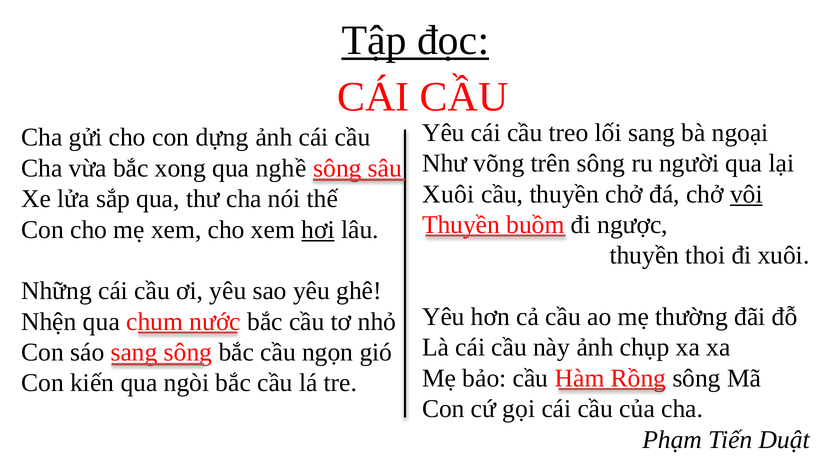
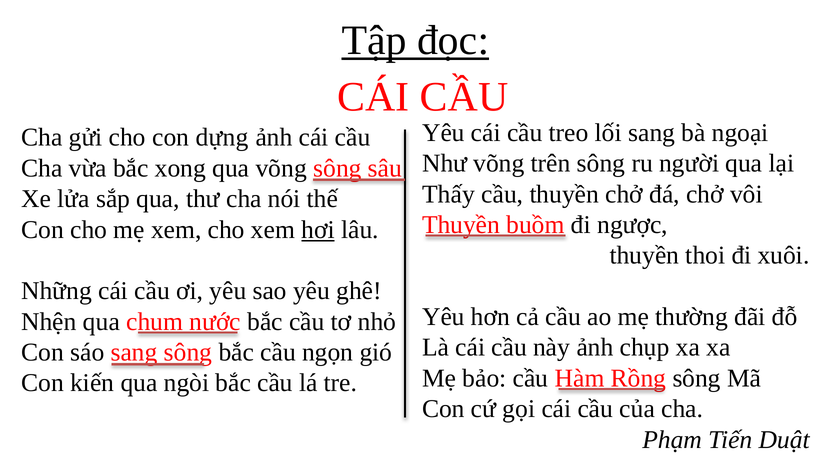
qua nghề: nghề -> võng
Xuôi at (448, 194): Xuôi -> Thấy
vôi underline: present -> none
